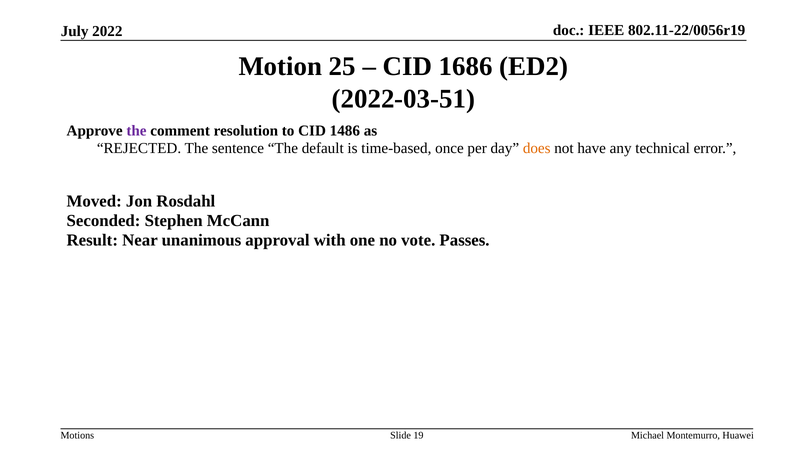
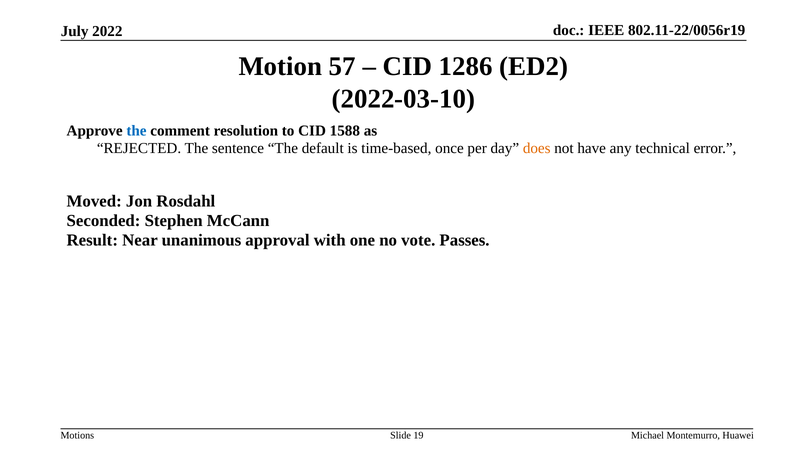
25: 25 -> 57
1686: 1686 -> 1286
2022-03-51: 2022-03-51 -> 2022-03-10
the at (136, 131) colour: purple -> blue
1486: 1486 -> 1588
